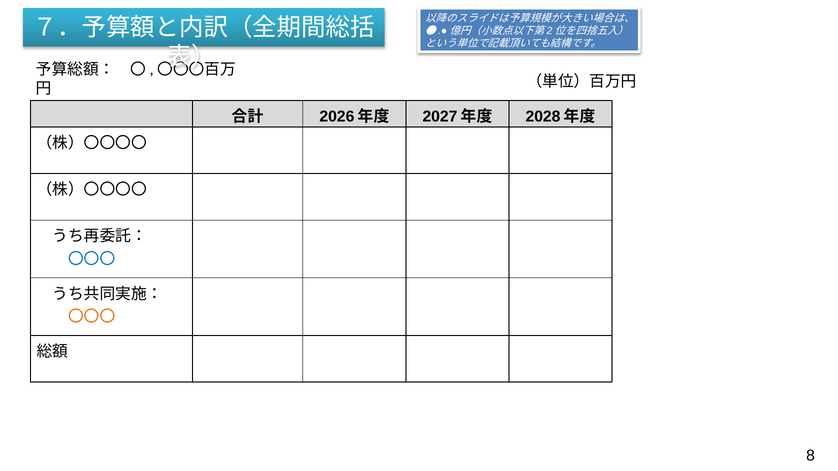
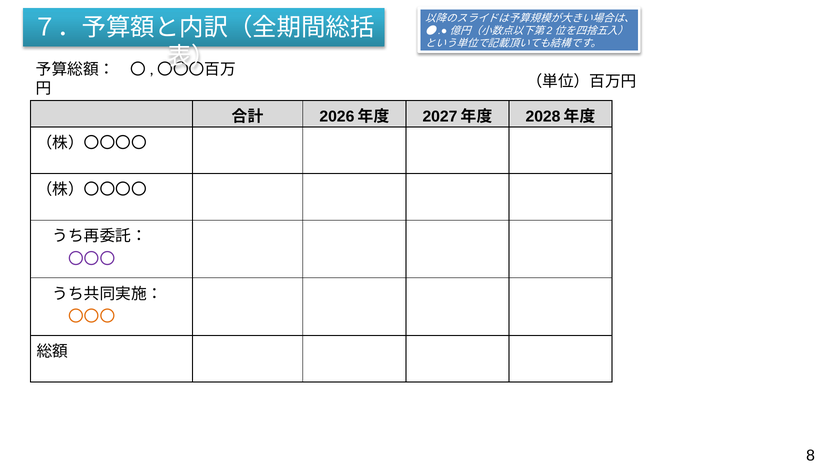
〇〇〇 at (92, 259) colour: blue -> purple
